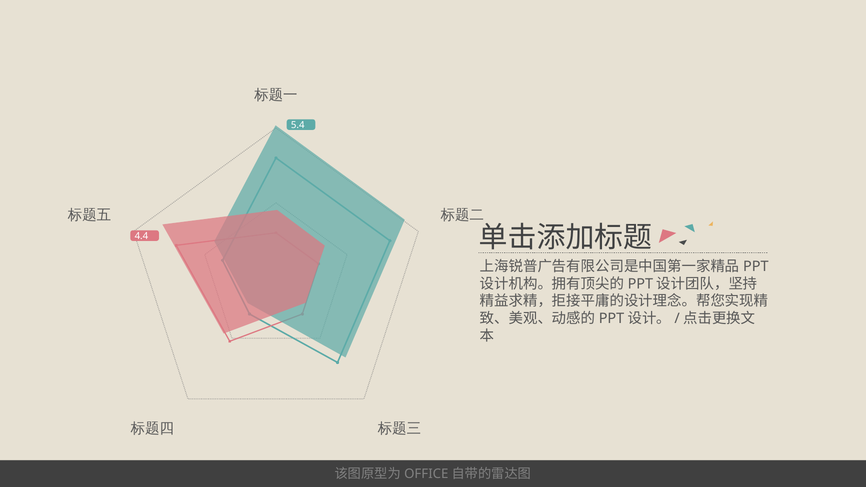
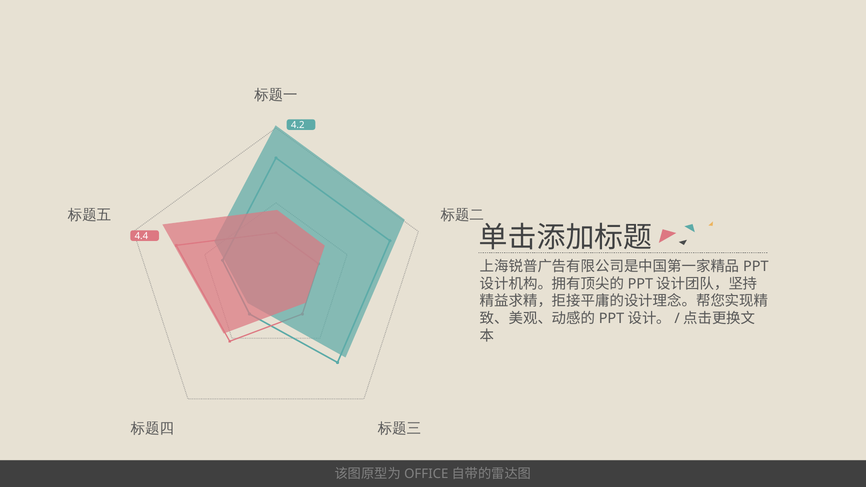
5.4: 5.4 -> 4.2
